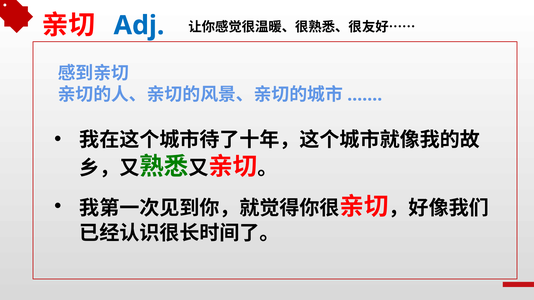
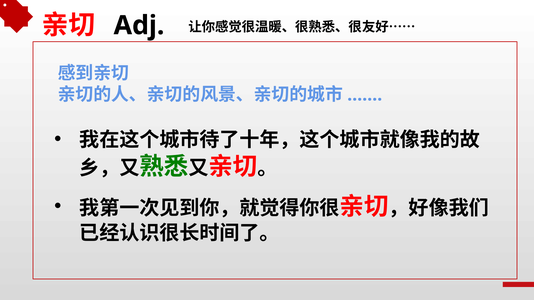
Adj colour: blue -> black
